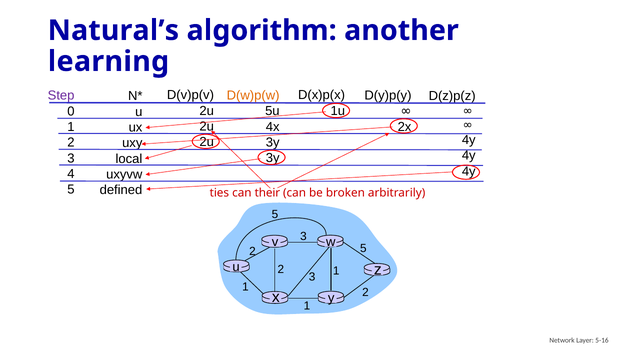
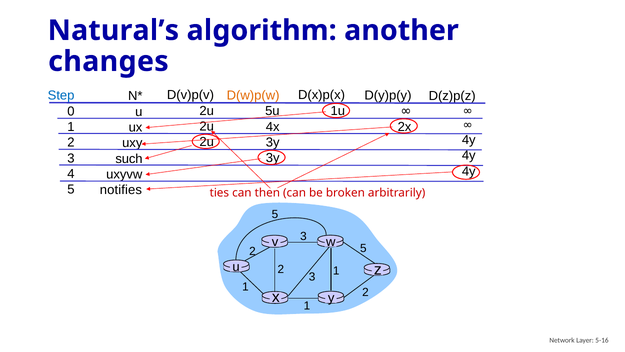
learning: learning -> changes
Step colour: purple -> blue
local: local -> such
defined: defined -> notifies
their: their -> then
